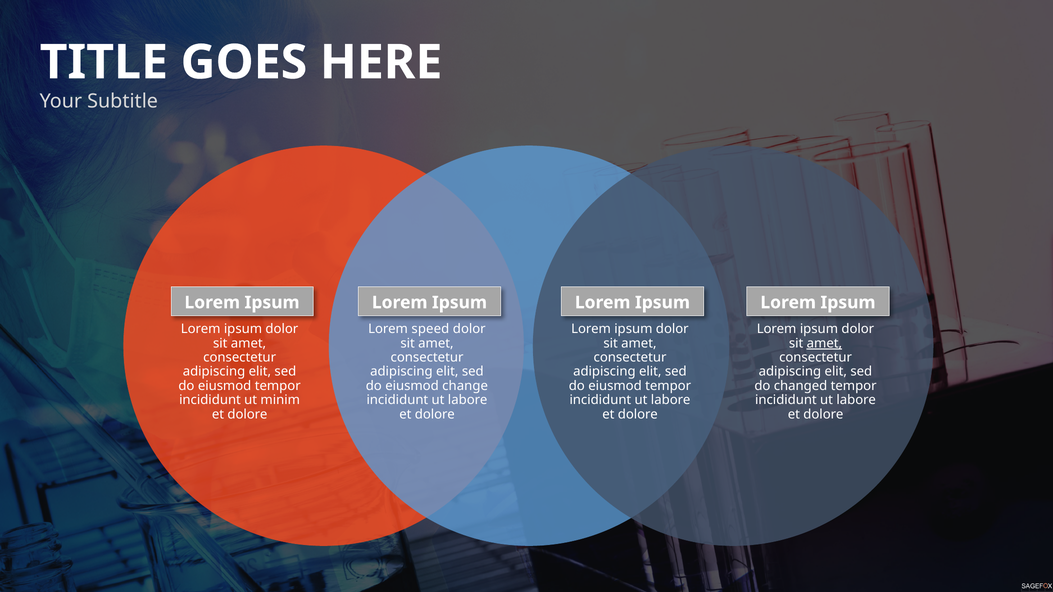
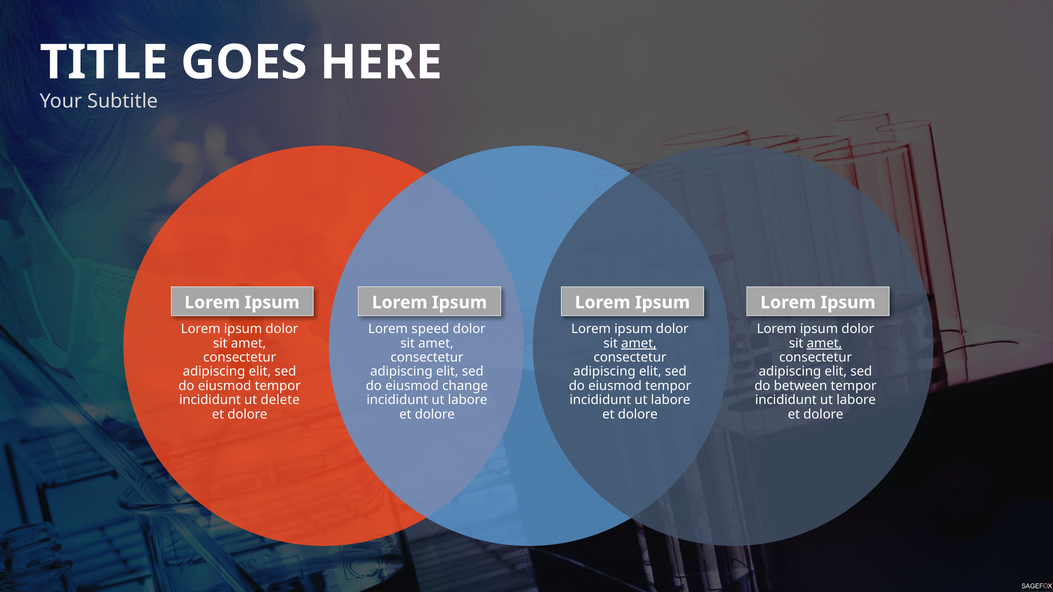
amet at (639, 343) underline: none -> present
changed: changed -> between
minim: minim -> delete
